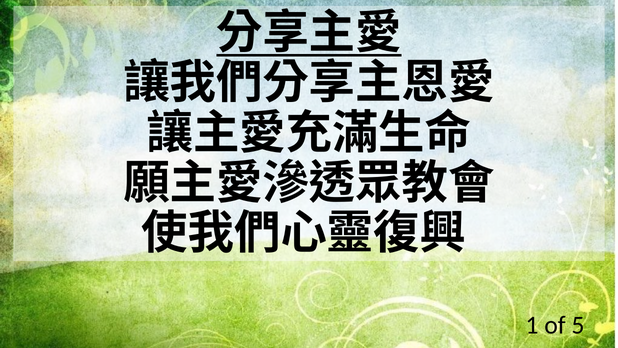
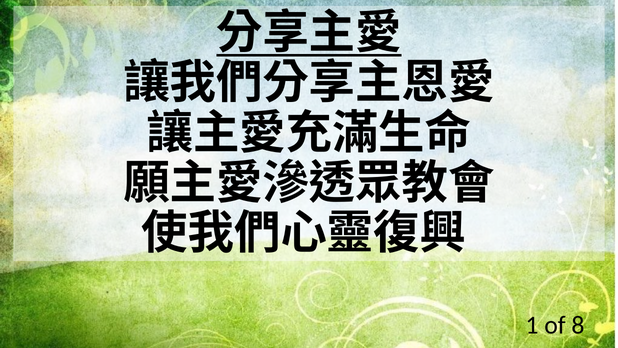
5: 5 -> 8
